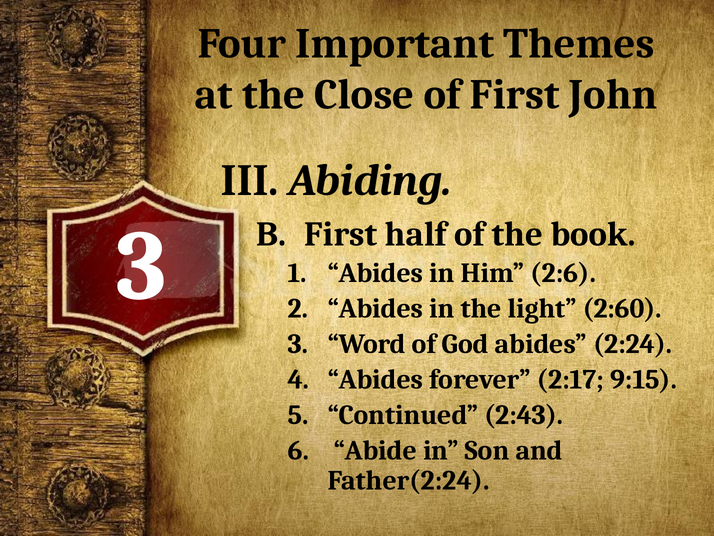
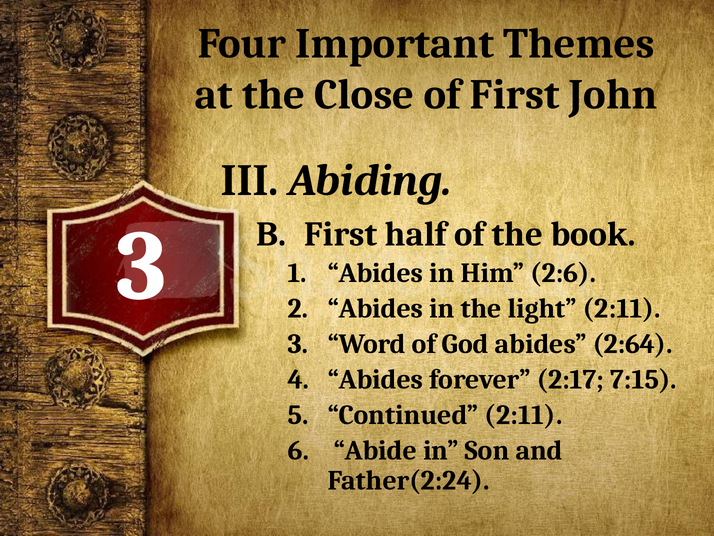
light 2:60: 2:60 -> 2:11
2:24: 2:24 -> 2:64
9:15: 9:15 -> 7:15
Continued 2:43: 2:43 -> 2:11
